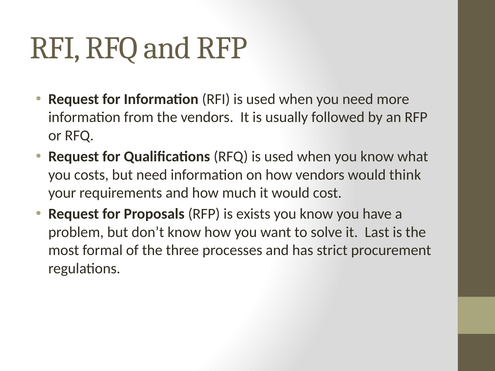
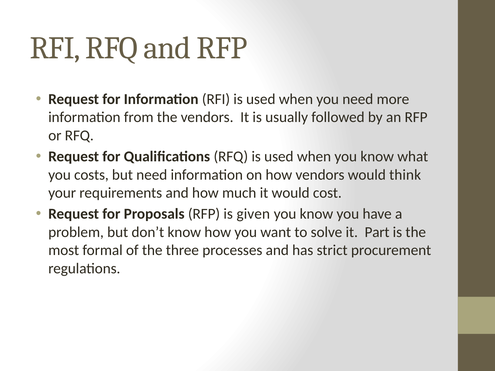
exists: exists -> given
Last: Last -> Part
